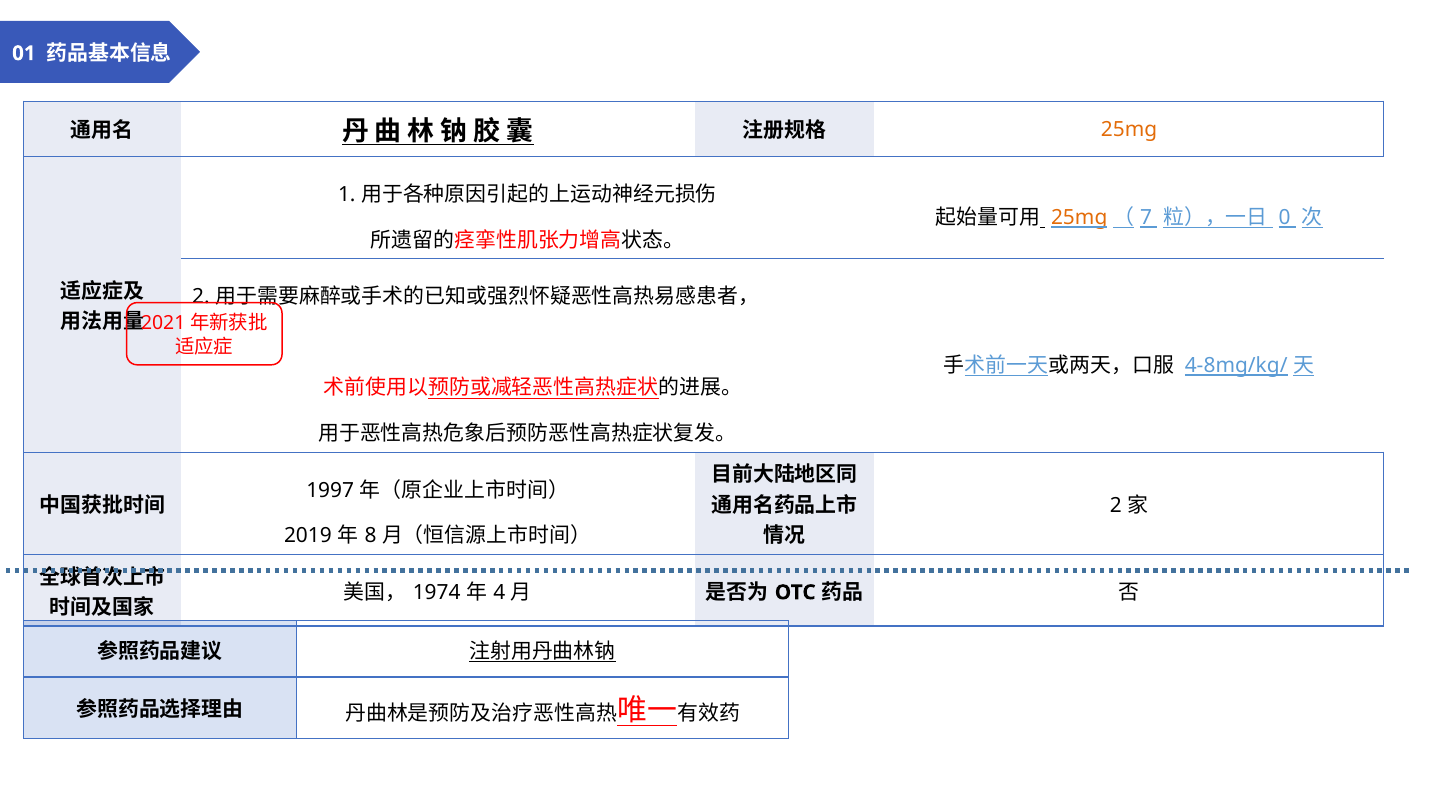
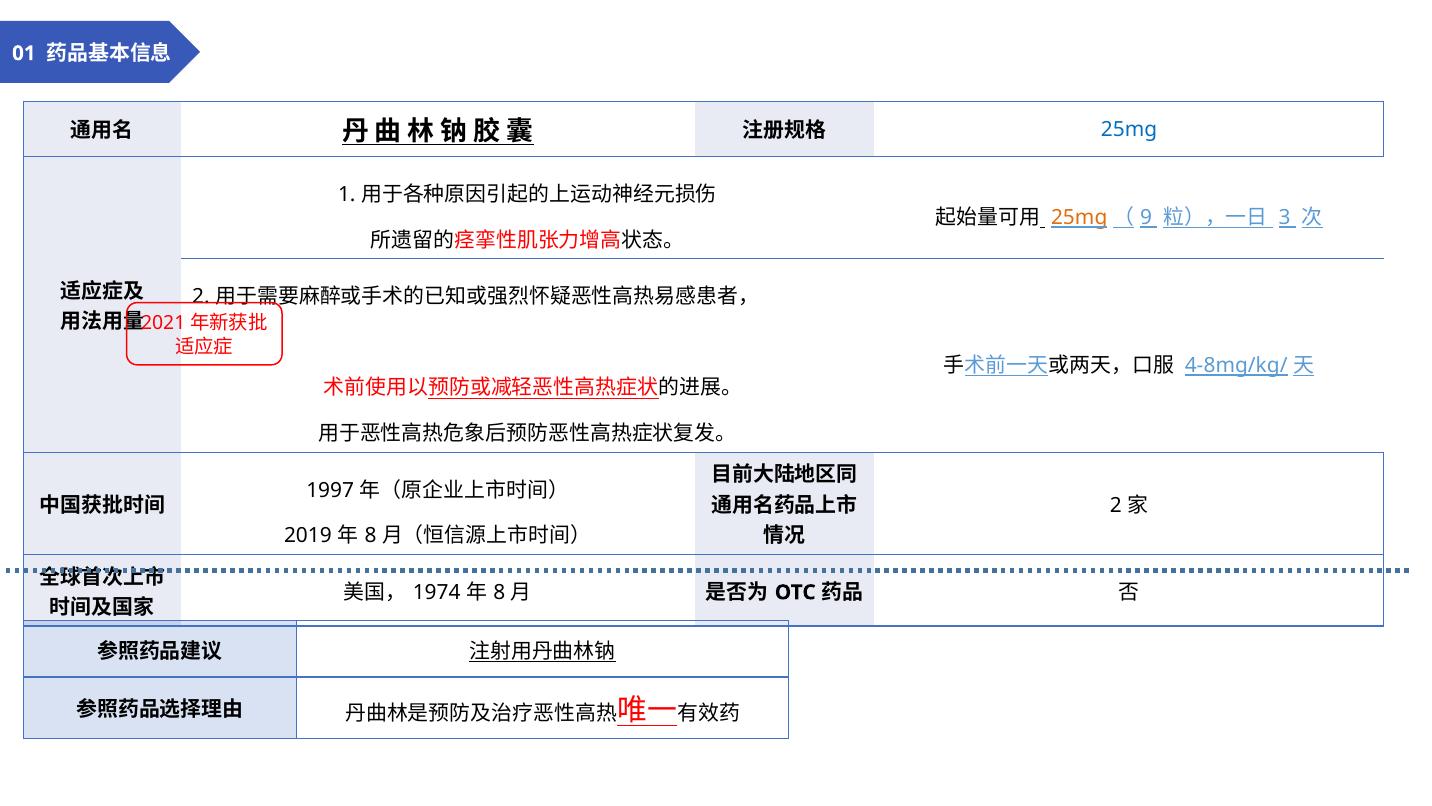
25mg at (1129, 130) colour: orange -> blue
7: 7 -> 9
0: 0 -> 3
4 at (499, 592): 4 -> 8
